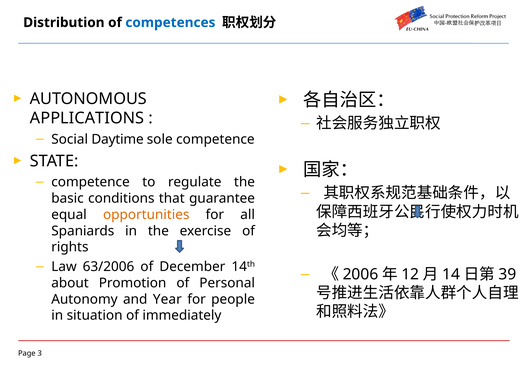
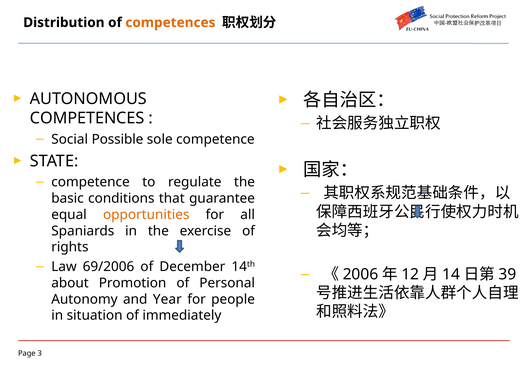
competences at (170, 23) colour: blue -> orange
APPLICATIONS at (87, 118): APPLICATIONS -> COMPETENCES
Daytime: Daytime -> Possible
63/2006: 63/2006 -> 69/2006
